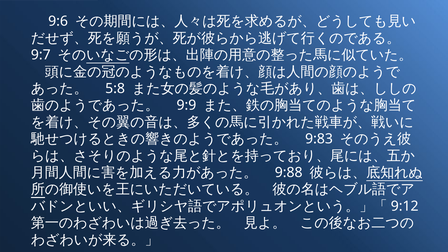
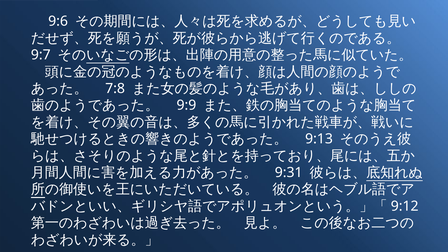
5:8: 5:8 -> 7:8
9:83: 9:83 -> 9:13
9:88: 9:88 -> 9:31
